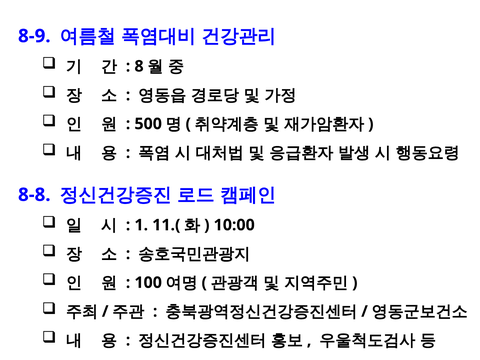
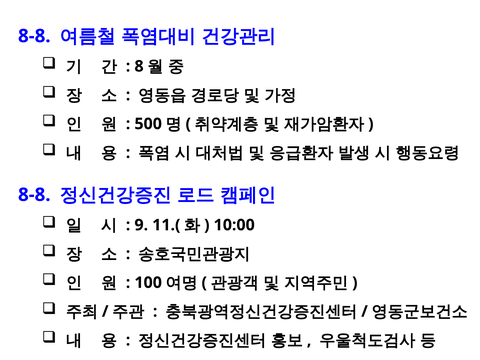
8-9 at (34, 36): 8-9 -> 8-8
1: 1 -> 9
